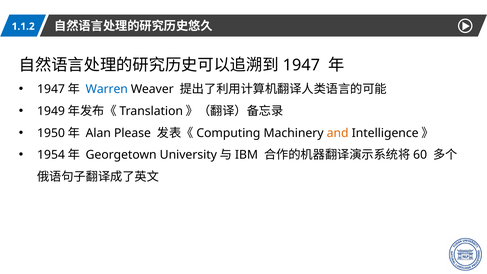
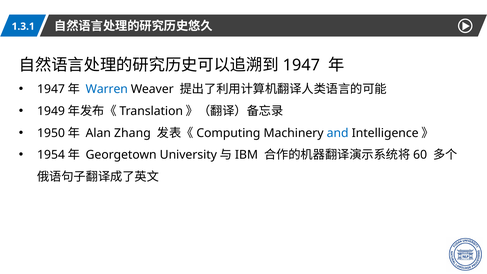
1.1.2: 1.1.2 -> 1.3.1
Please: Please -> Zhang
and colour: orange -> blue
